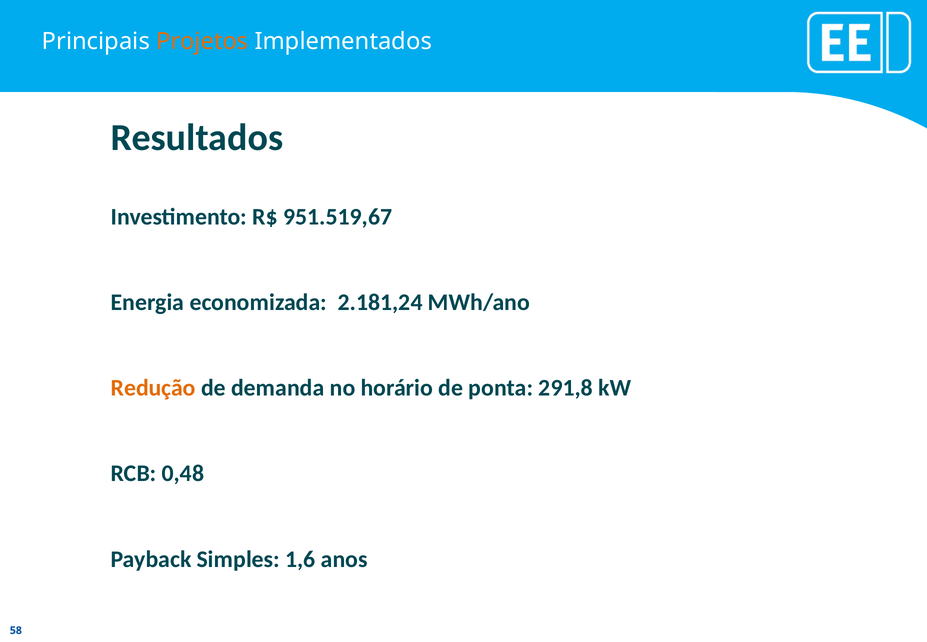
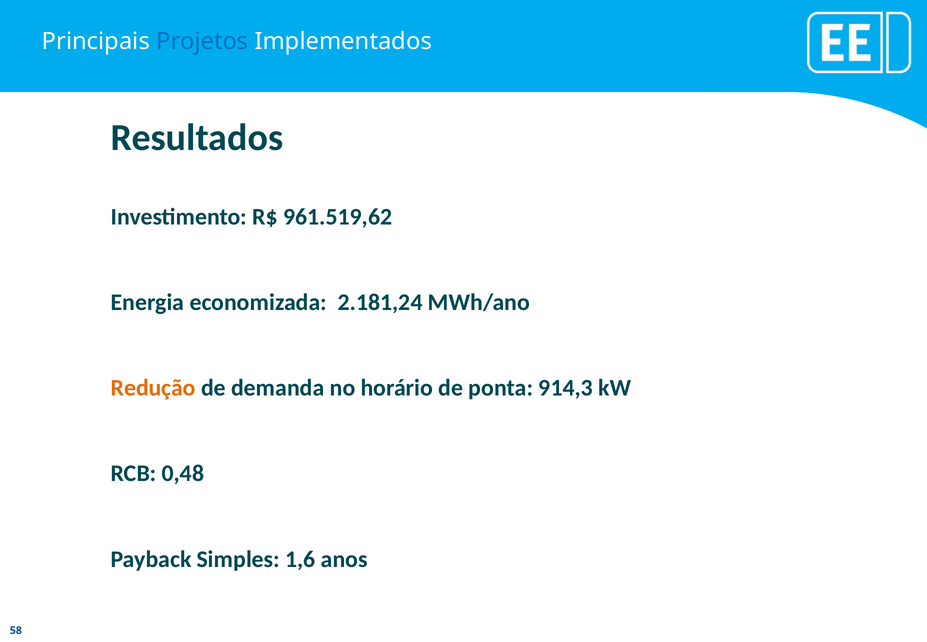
Projetos colour: orange -> blue
951.519,67: 951.519,67 -> 961.519,62
291,8: 291,8 -> 914,3
